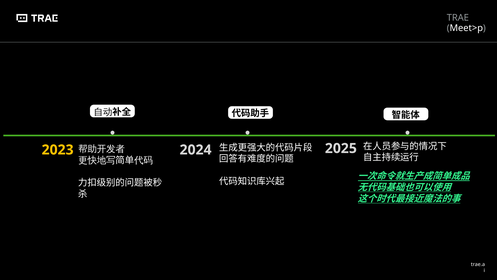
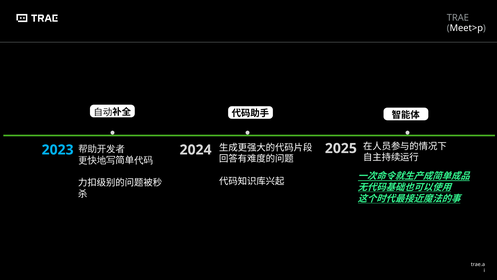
2023 colour: yellow -> light blue
